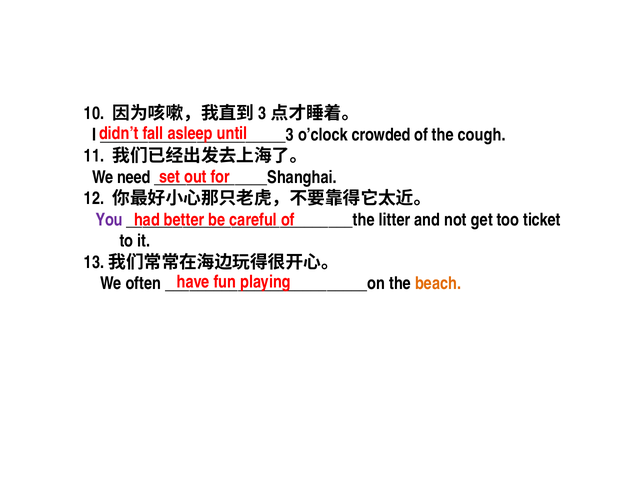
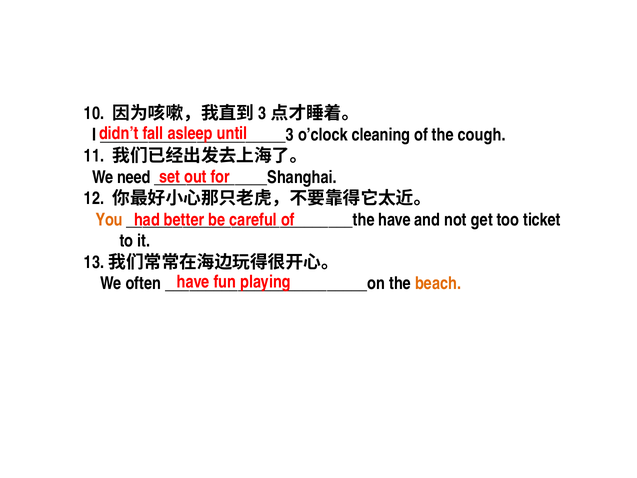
crowded: crowded -> cleaning
You colour: purple -> orange
litter at (395, 220): litter -> have
